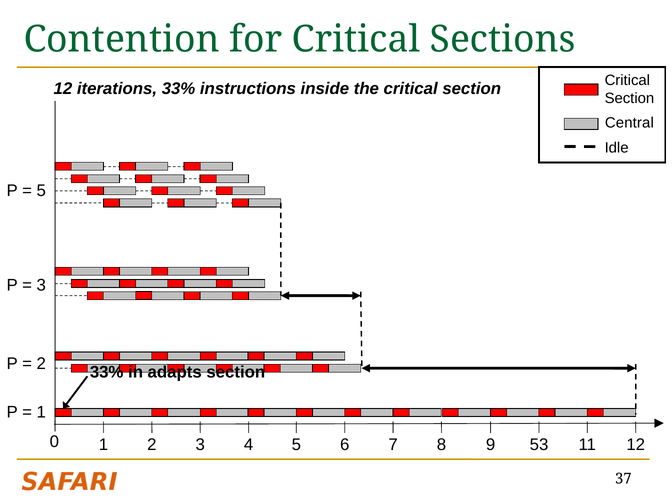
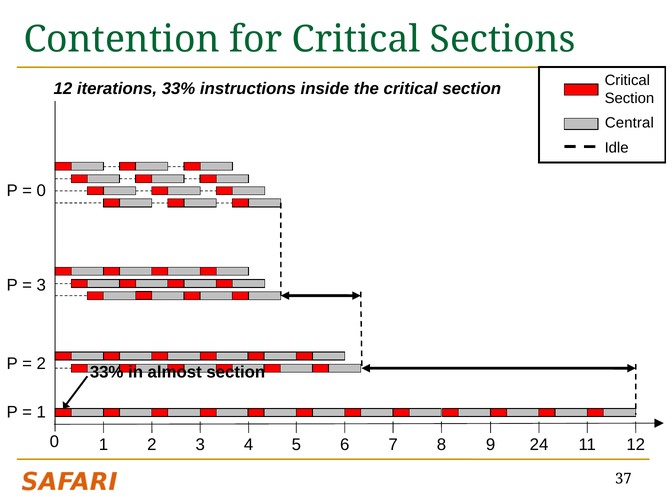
5 at (41, 190): 5 -> 0
adapts: adapts -> almost
53: 53 -> 24
